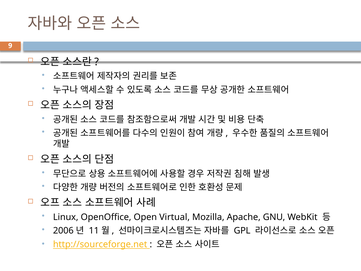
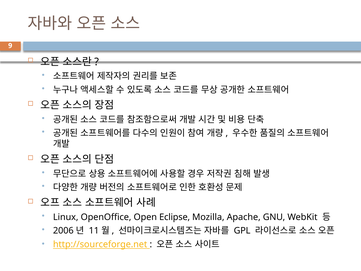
Virtual: Virtual -> Eclipse
